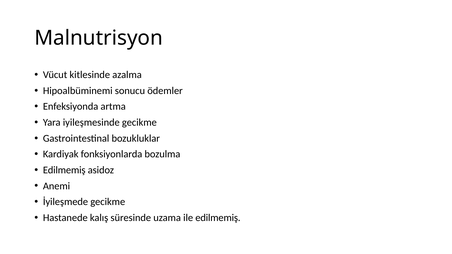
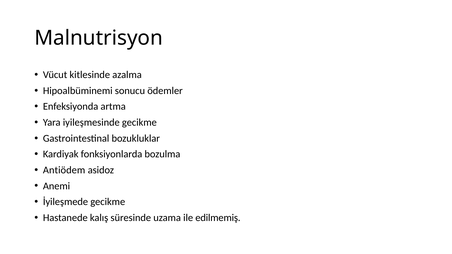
Edilmemiş at (64, 170): Edilmemiş -> Antiödem
